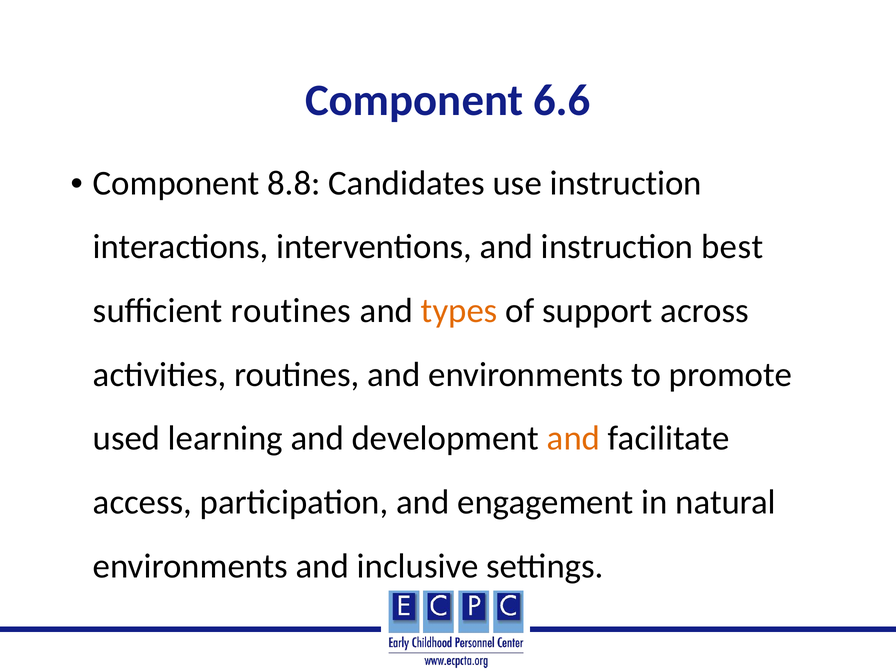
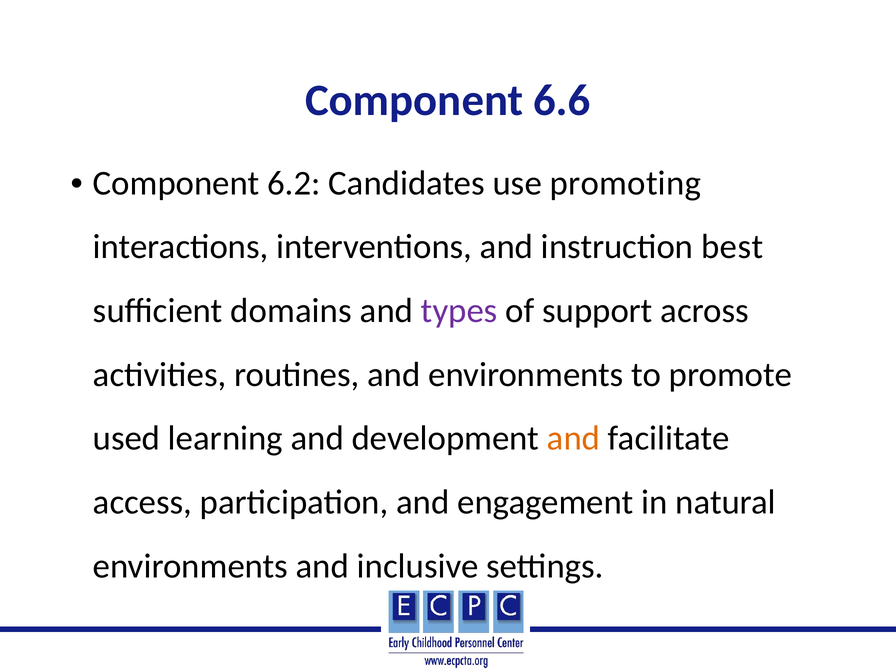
8.8: 8.8 -> 6.2
use instruction: instruction -> promoting
sufficient routines: routines -> domains
types colour: orange -> purple
